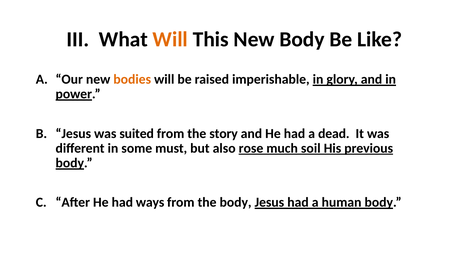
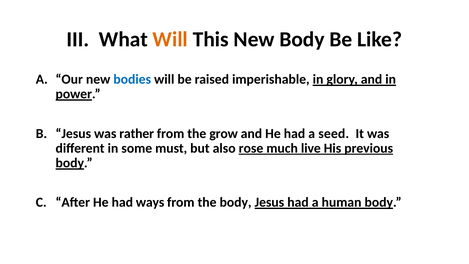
bodies colour: orange -> blue
suited: suited -> rather
story: story -> grow
dead: dead -> seed
soil: soil -> live
